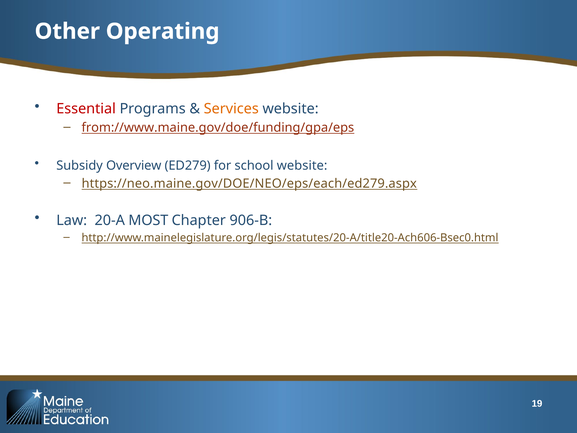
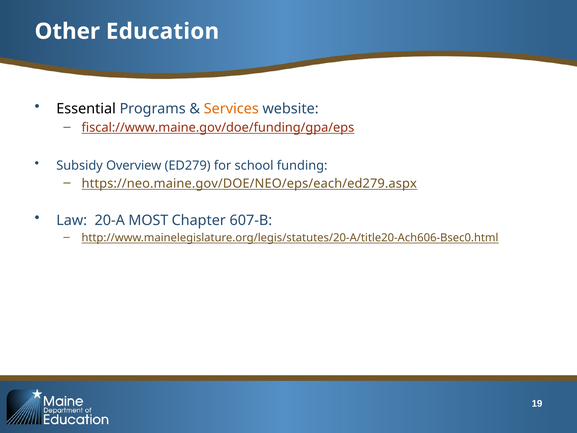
Operating: Operating -> Education
Essential colour: red -> black
from://www.maine.gov/doe/funding/gpa/eps: from://www.maine.gov/doe/funding/gpa/eps -> fiscal://www.maine.gov/doe/funding/gpa/eps
school website: website -> funding
906-B: 906-B -> 607-B
